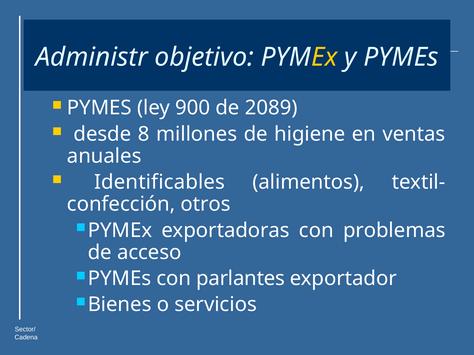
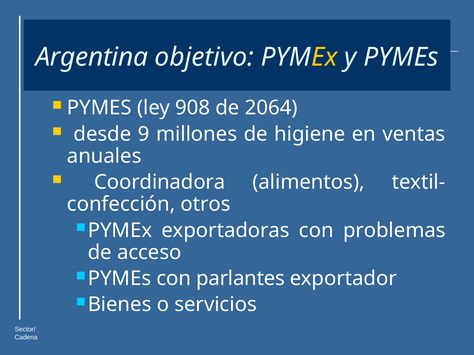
Administr: Administr -> Argentina
900: 900 -> 908
2089: 2089 -> 2064
8: 8 -> 9
Identificables: Identificables -> Coordinadora
